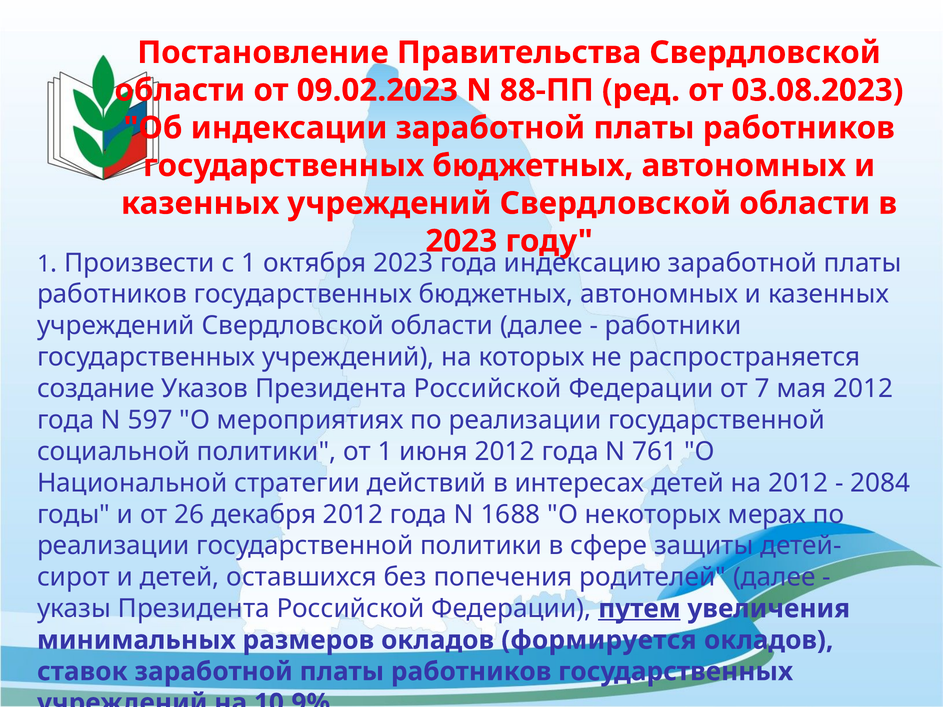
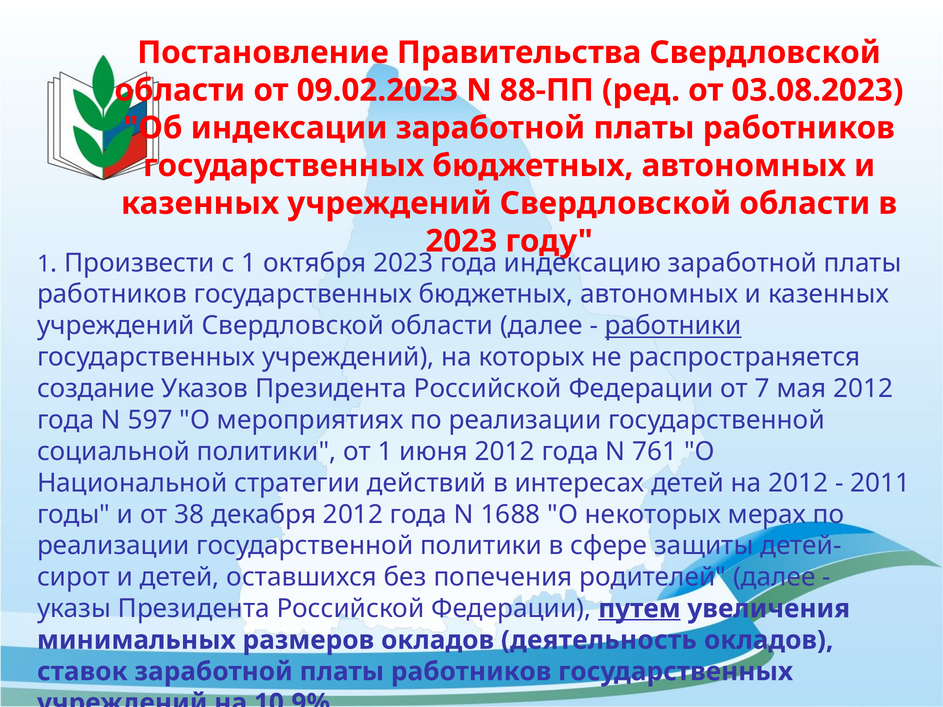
работники underline: none -> present
2084: 2084 -> 2011
26: 26 -> 38
формируется: формируется -> деятельность
